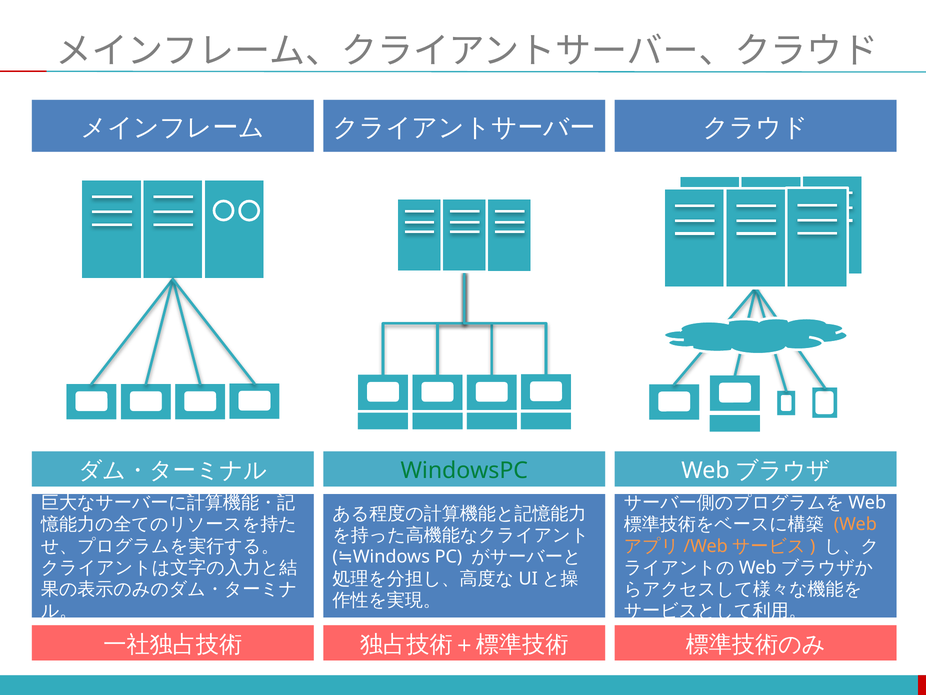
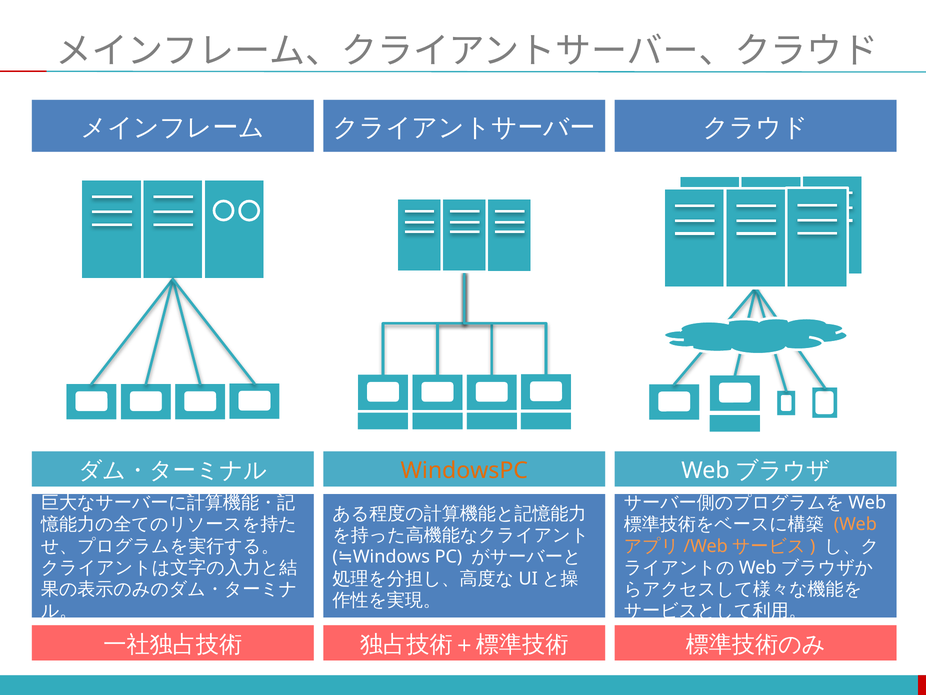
WindowsPC colour: green -> orange
